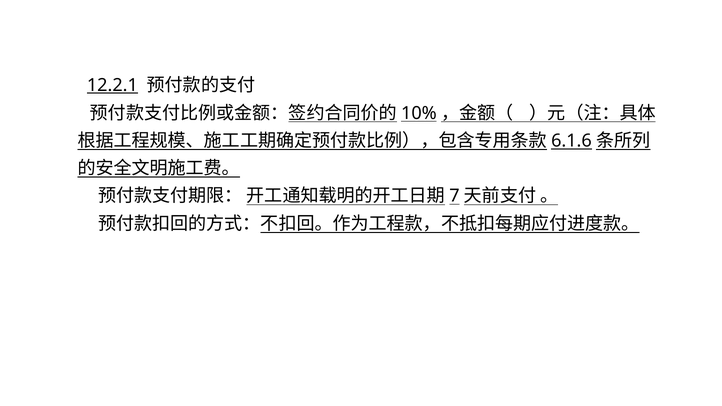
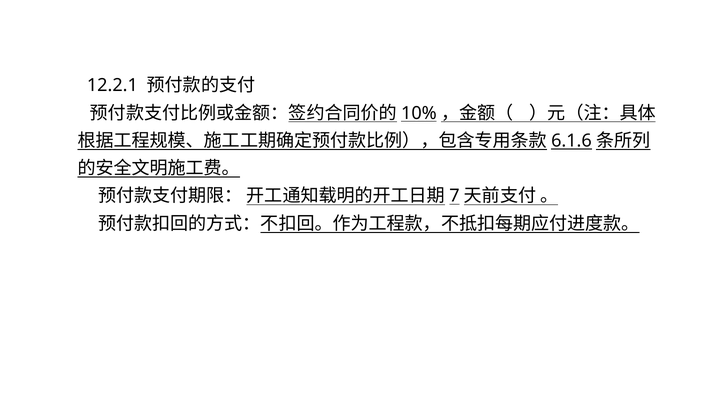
12.2.1 underline: present -> none
